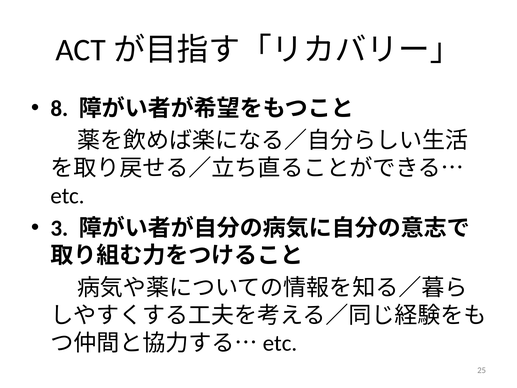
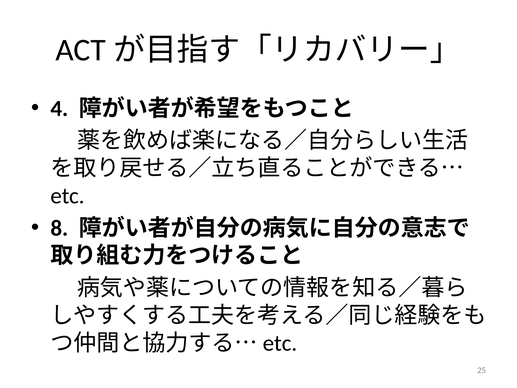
8: 8 -> 4
3: 3 -> 8
